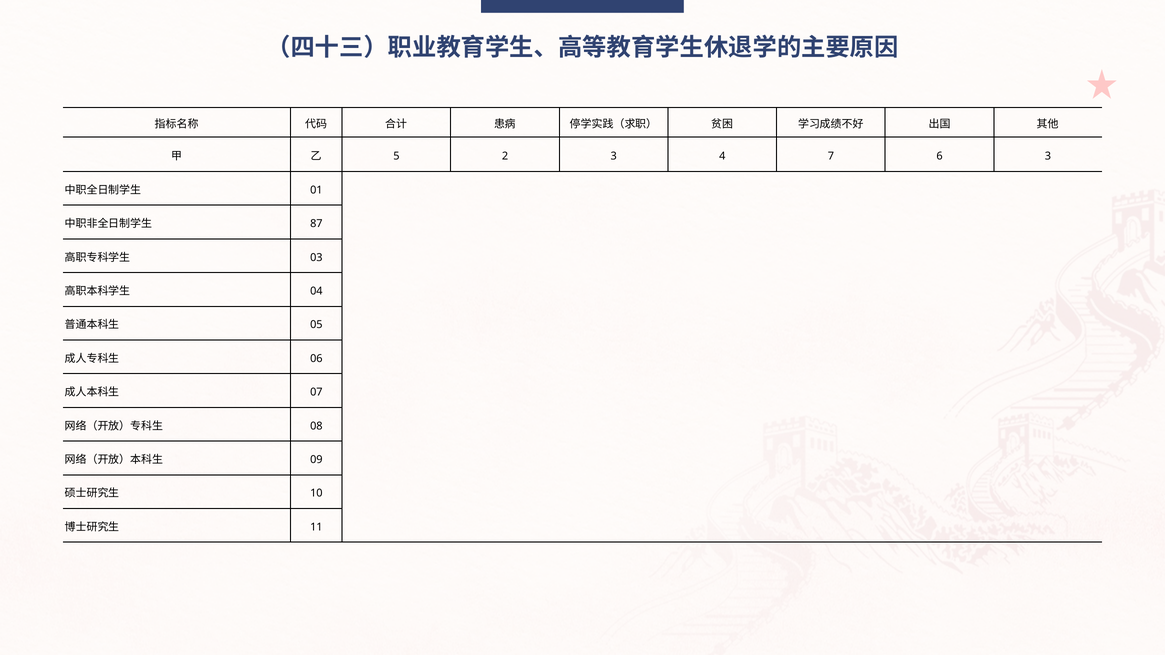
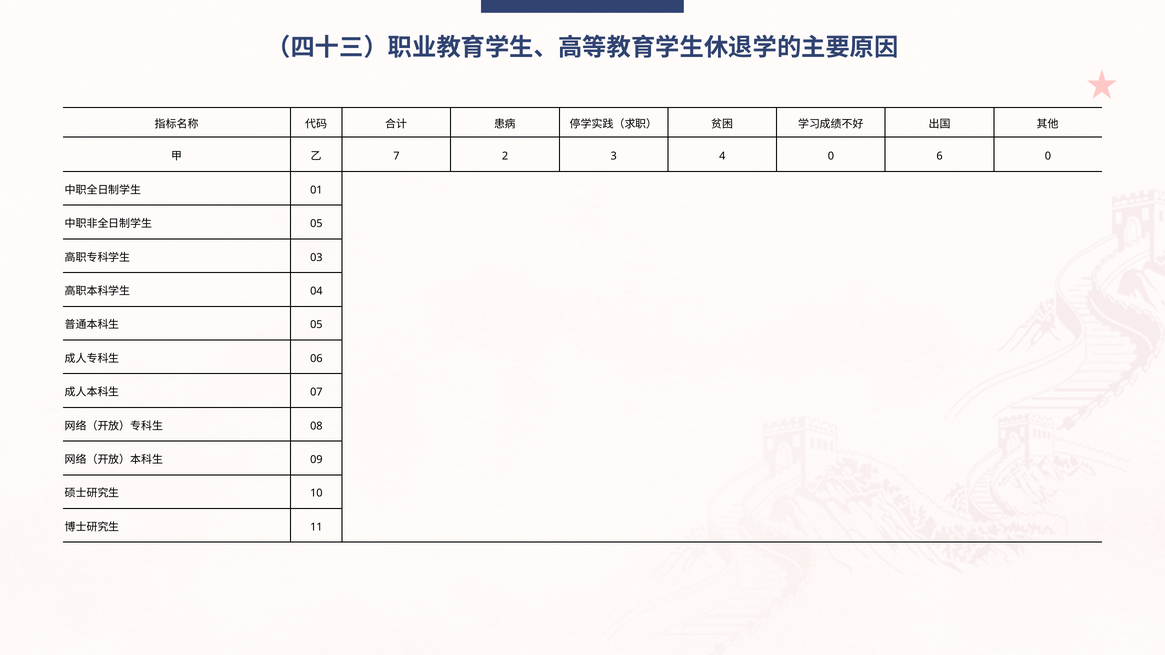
5: 5 -> 7
4 7: 7 -> 0
6 3: 3 -> 0
87 at (316, 224): 87 -> 05
